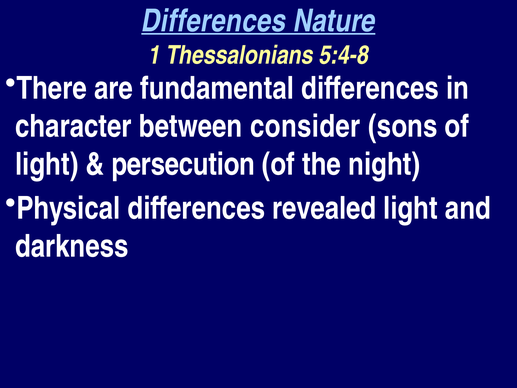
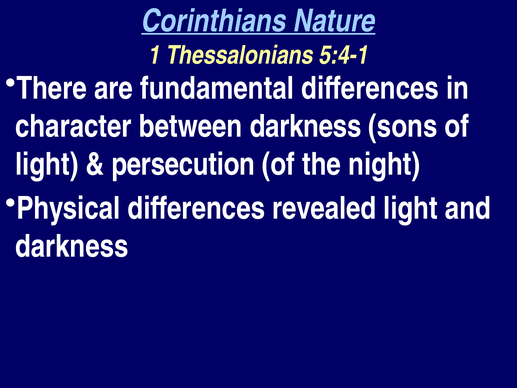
Differences at (214, 21): Differences -> Corinthians
5:4-8: 5:4-8 -> 5:4-1
between consider: consider -> darkness
